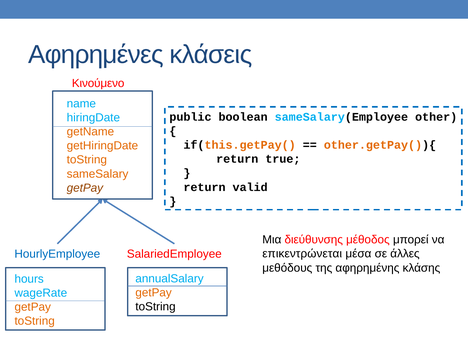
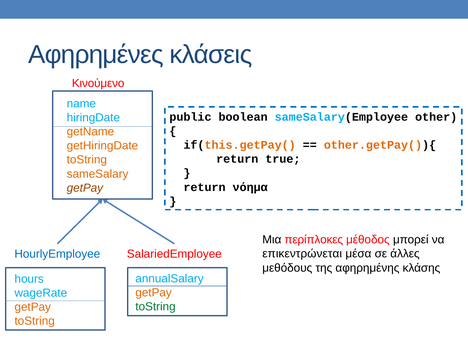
valid: valid -> νόημα
διεύθυνσης: διεύθυνσης -> περίπλοκες
toString at (156, 307) colour: black -> green
